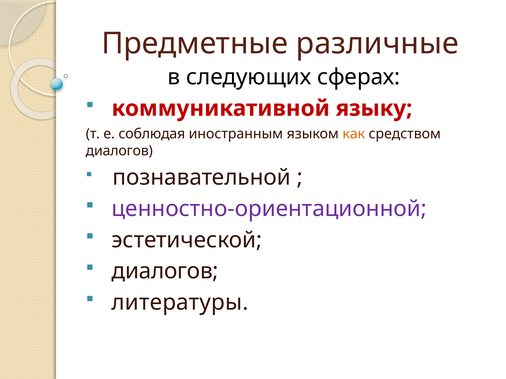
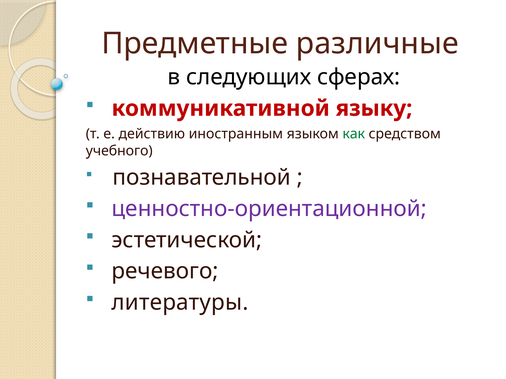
соблюдая: соблюдая -> действию
как colour: orange -> green
диалогов at (119, 151): диалогов -> учебного
диалогов at (165, 272): диалогов -> речевого
